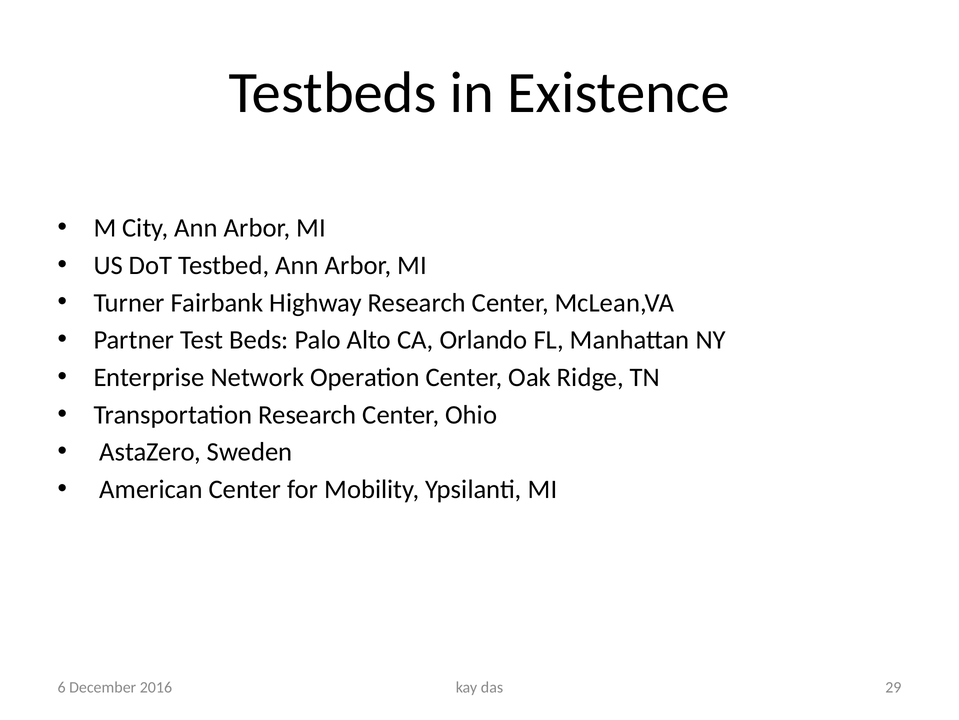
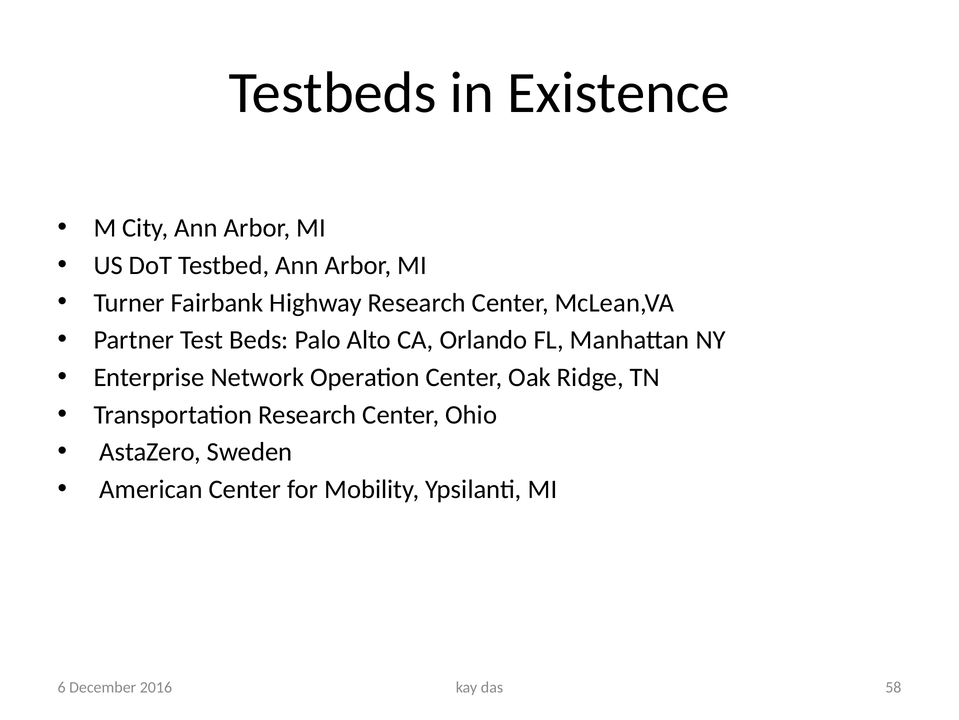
29: 29 -> 58
